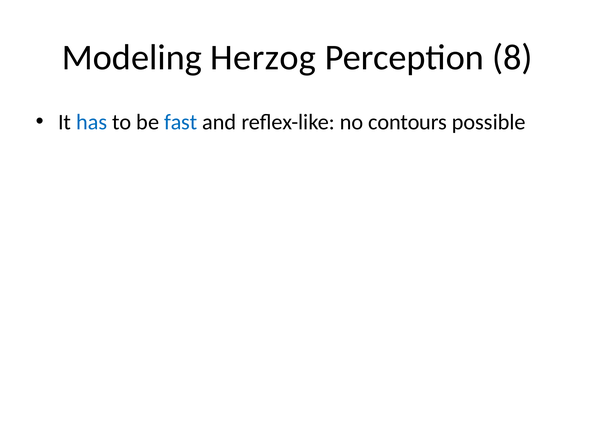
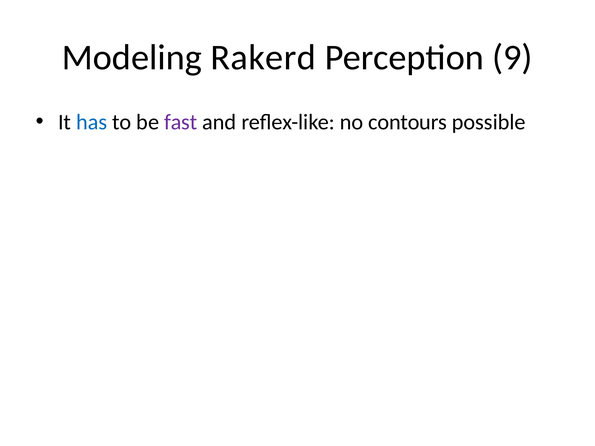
Herzog: Herzog -> Rakerd
8: 8 -> 9
fast colour: blue -> purple
